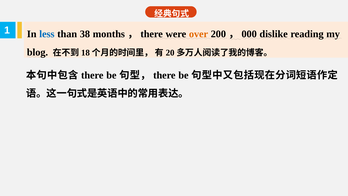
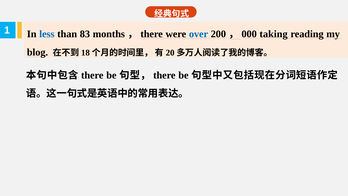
38: 38 -> 83
over colour: orange -> blue
dislike: dislike -> taking
